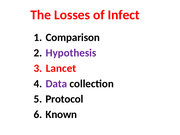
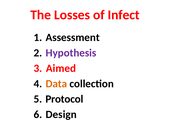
Comparison: Comparison -> Assessment
Lancet: Lancet -> Aimed
Data colour: purple -> orange
Known: Known -> Design
